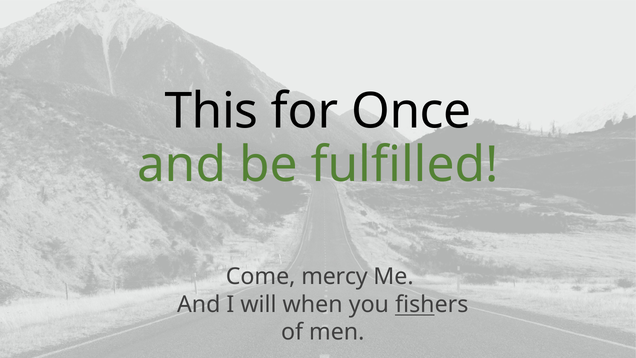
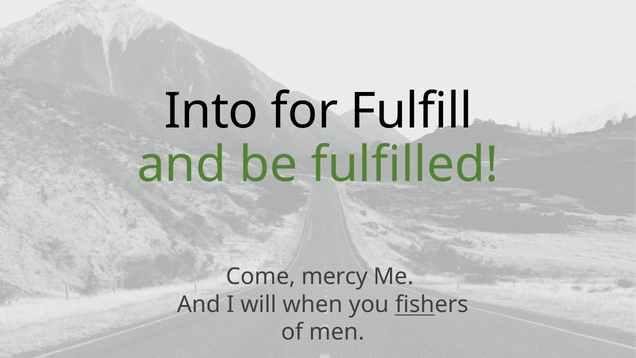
This: This -> Into
Once: Once -> Fulfill
